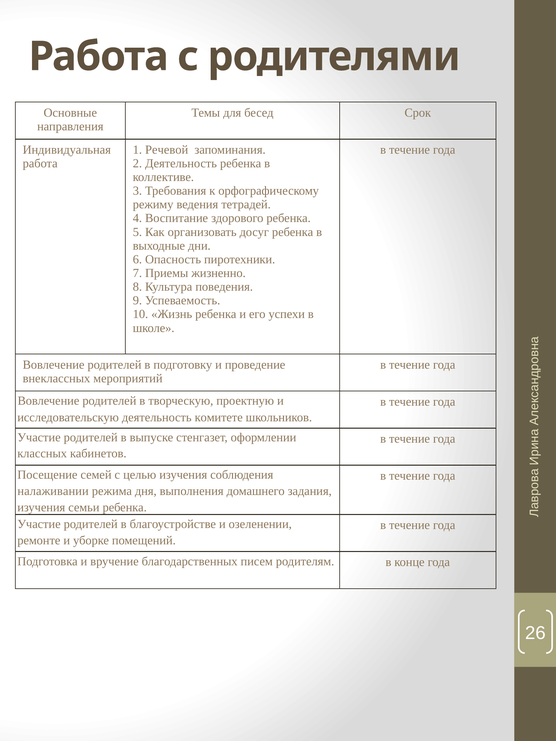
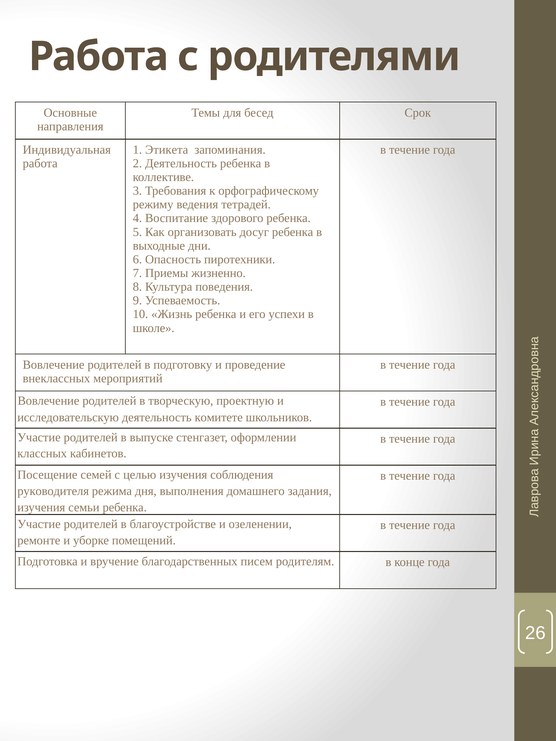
Речевой: Речевой -> Этикета
налаживании: налаживании -> руководителя
